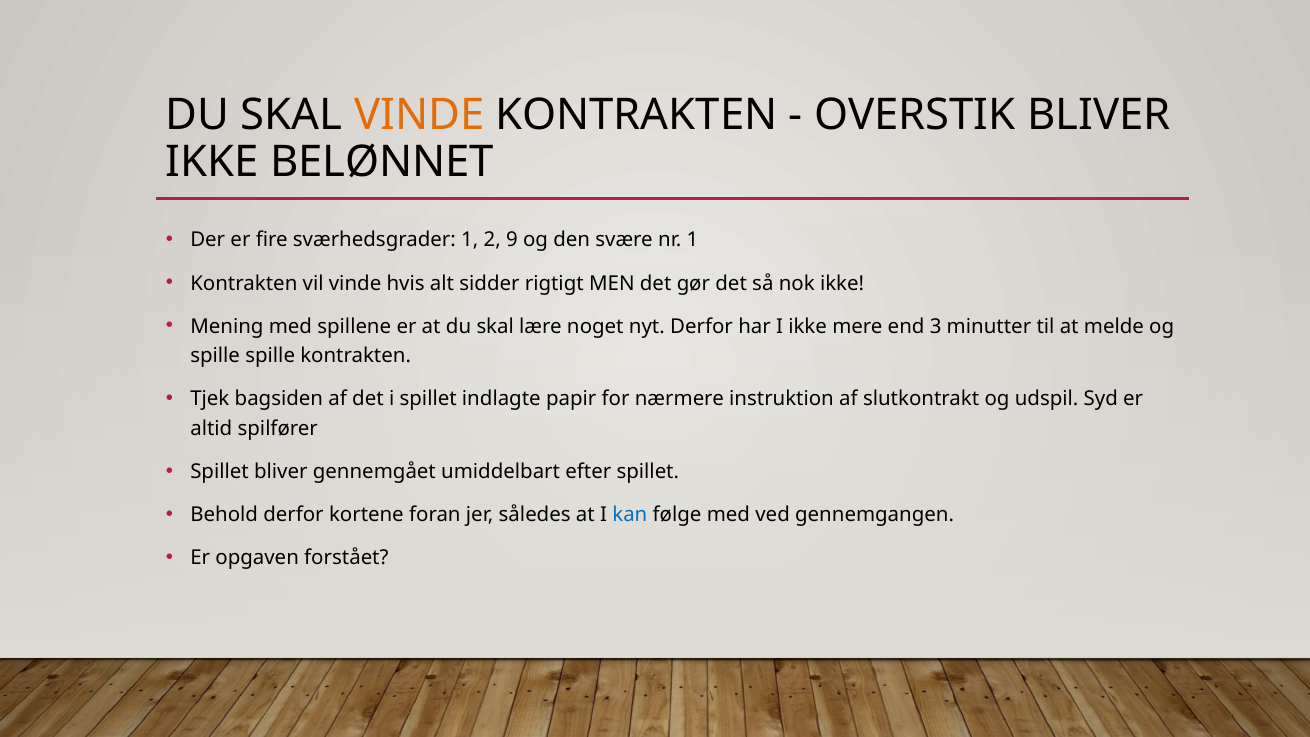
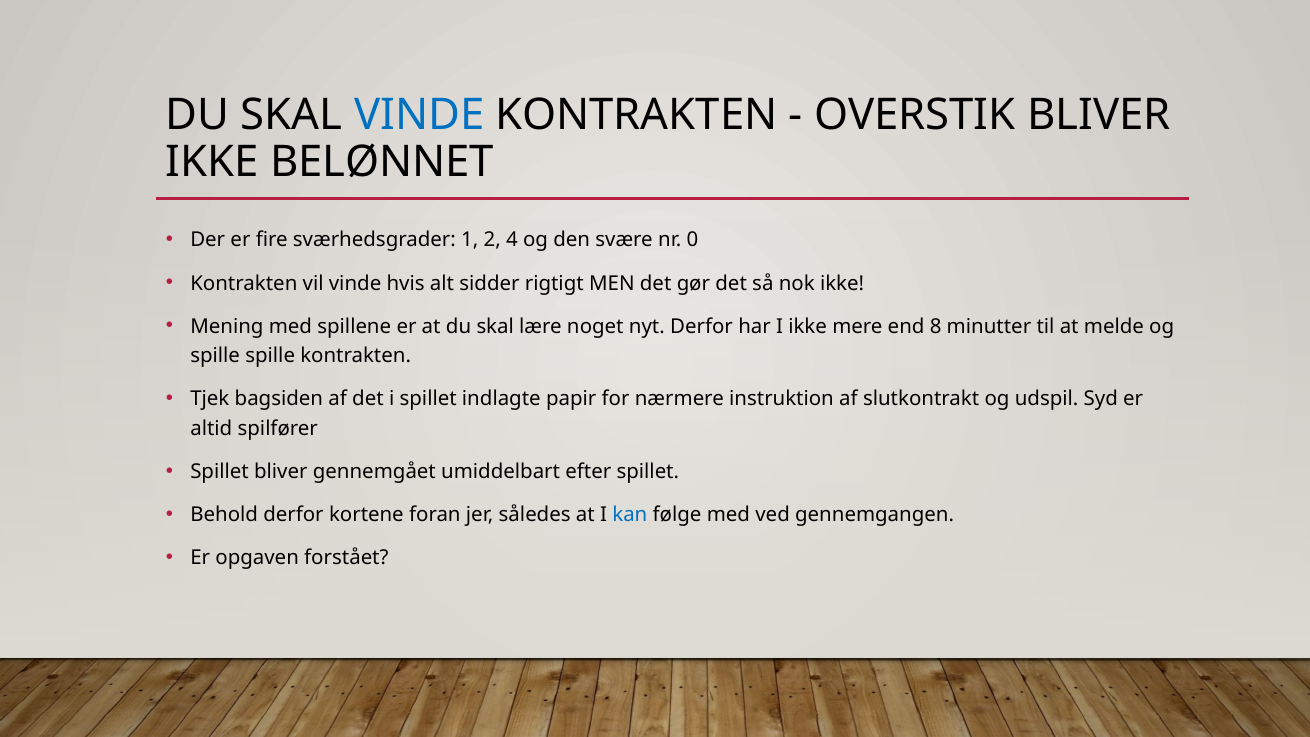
VINDE at (419, 115) colour: orange -> blue
9: 9 -> 4
nr 1: 1 -> 0
3: 3 -> 8
